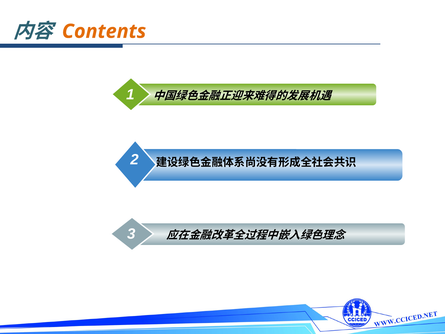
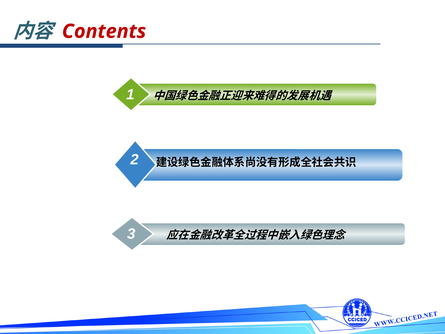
Contents colour: orange -> red
